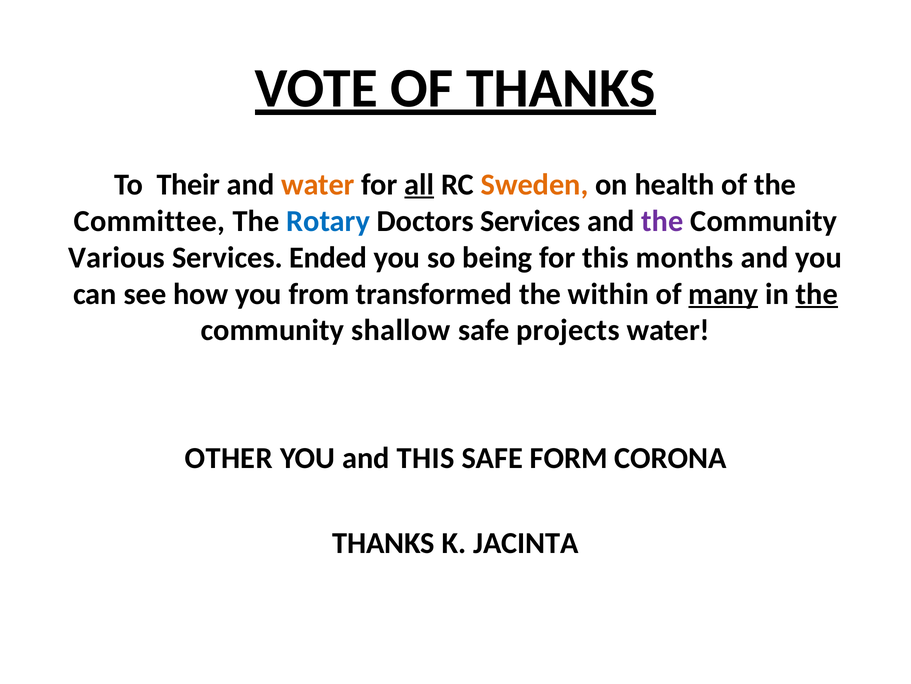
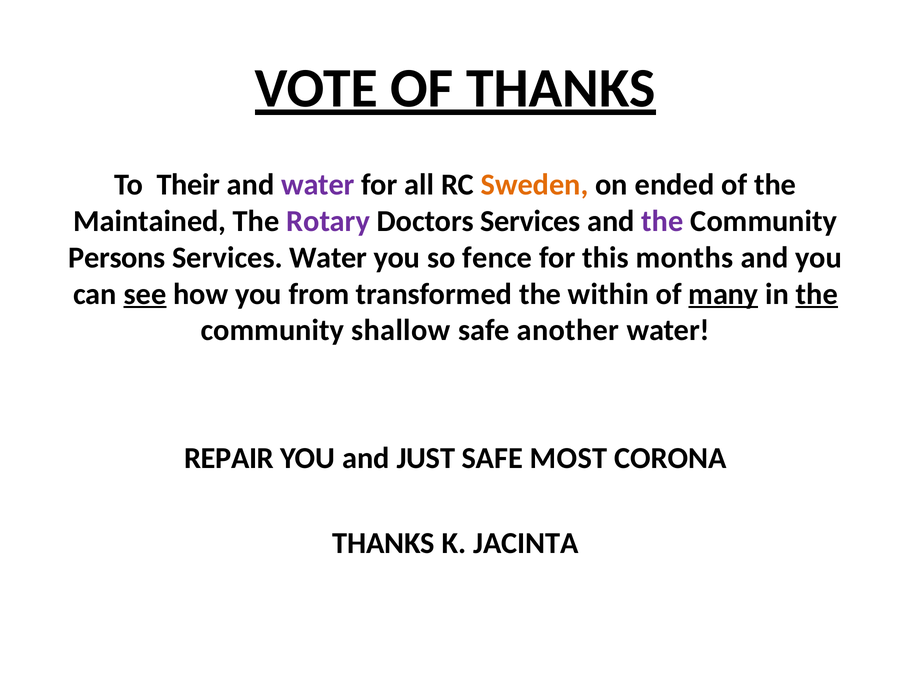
water at (318, 184) colour: orange -> purple
all underline: present -> none
health: health -> ended
Committee: Committee -> Maintained
Rotary colour: blue -> purple
Various: Various -> Persons
Services Ended: Ended -> Water
being: being -> fence
see underline: none -> present
projects: projects -> another
OTHER: OTHER -> REPAIR
and THIS: THIS -> JUST
FORM: FORM -> MOST
